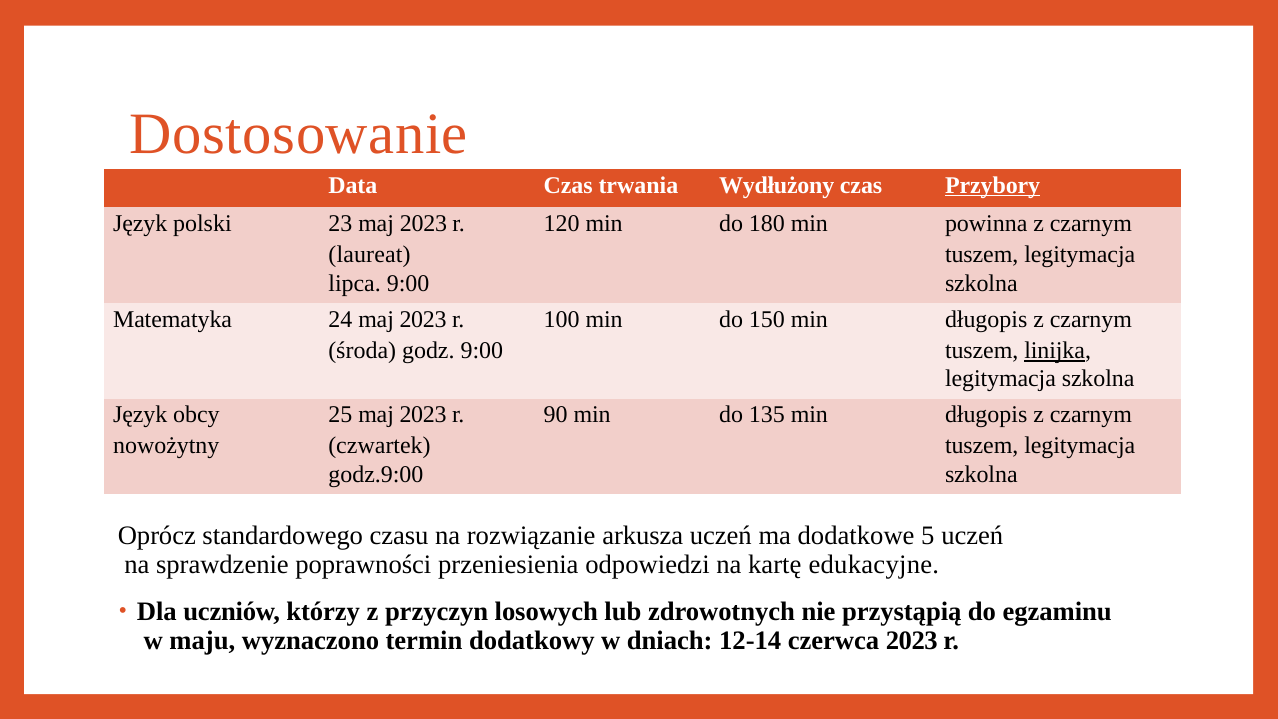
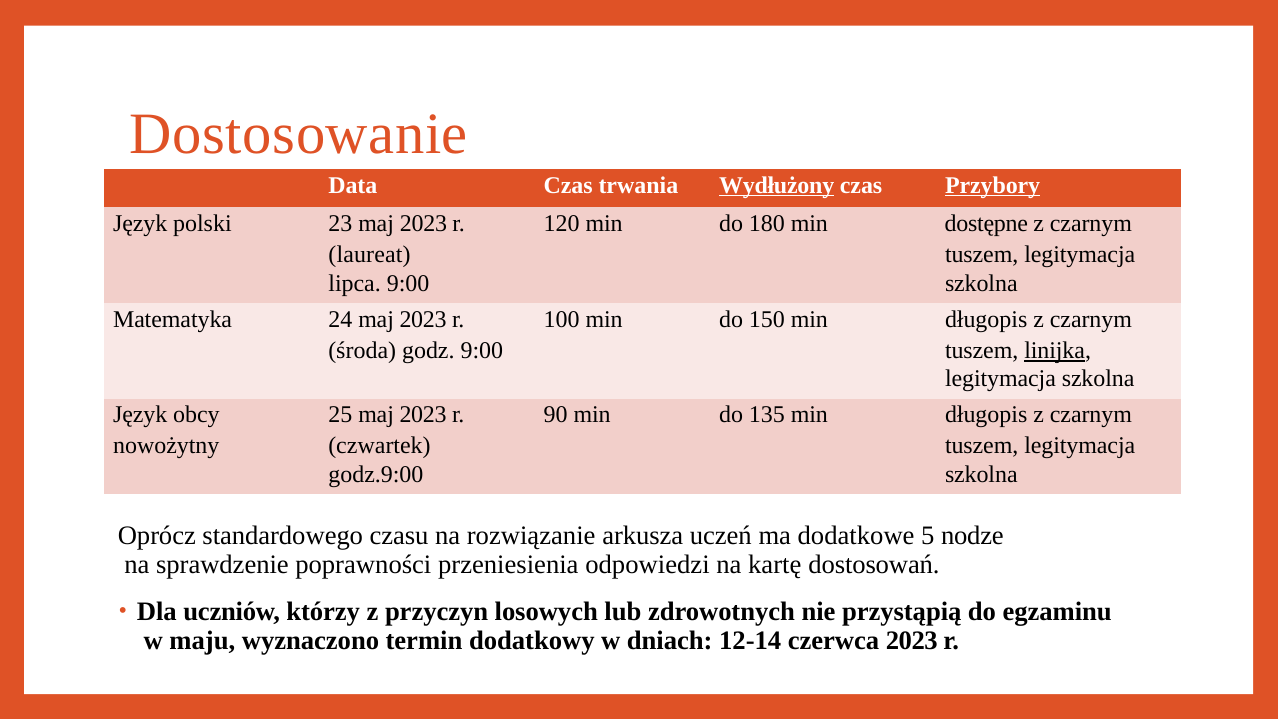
Wydłużony underline: none -> present
powinna: powinna -> dostępne
5 uczeń: uczeń -> nodze
edukacyjne: edukacyjne -> dostosowań
